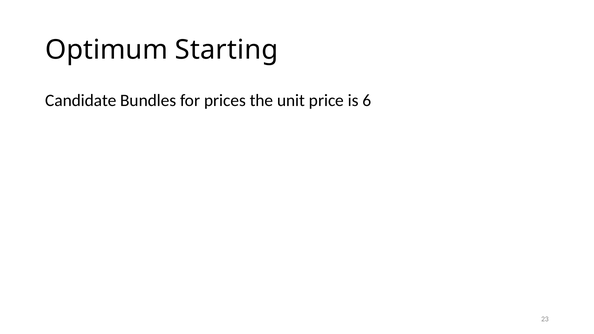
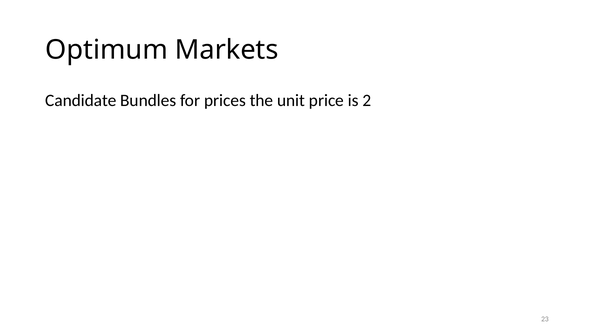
Starting: Starting -> Markets
6: 6 -> 2
